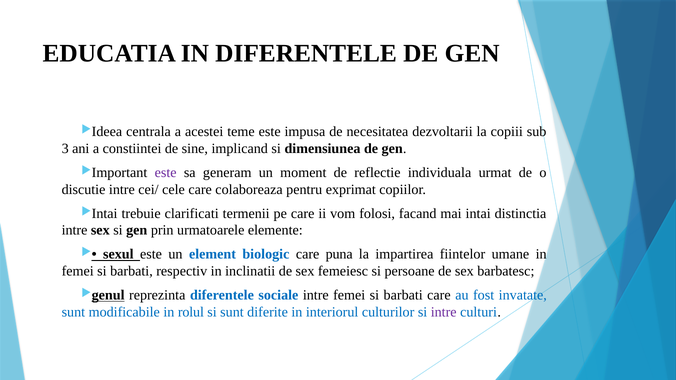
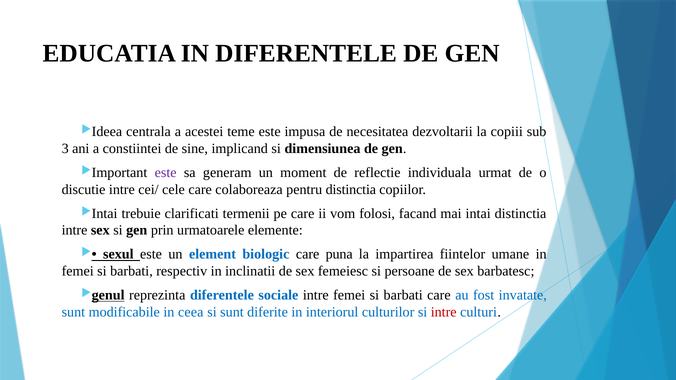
pentru exprimat: exprimat -> distinctia
rolul: rolul -> ceea
intre at (444, 312) colour: purple -> red
